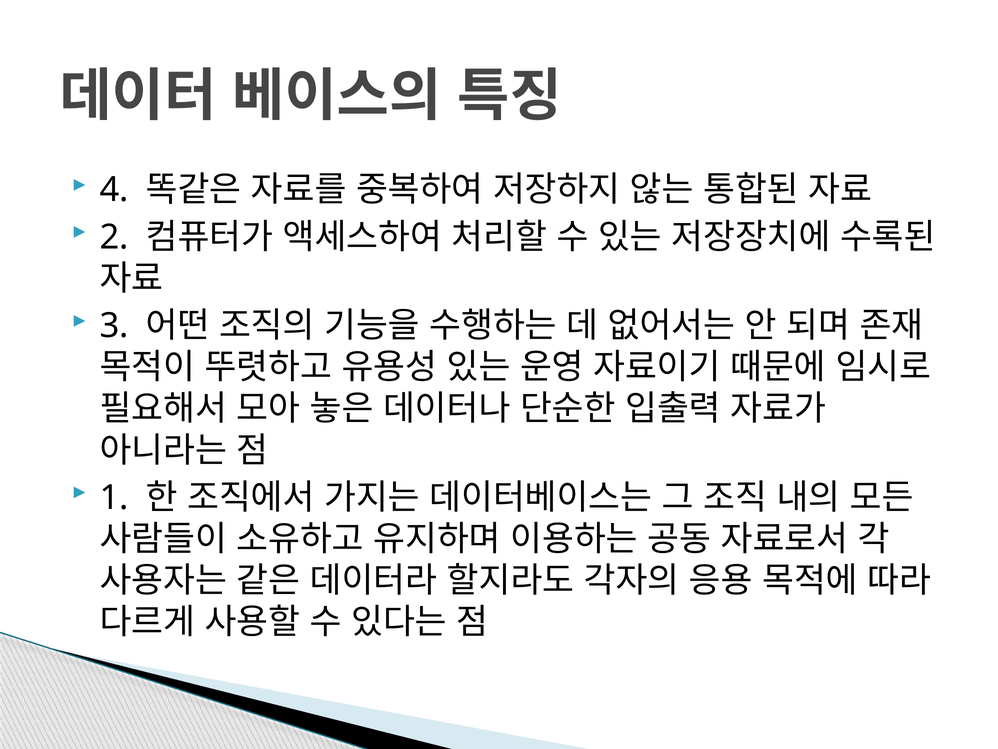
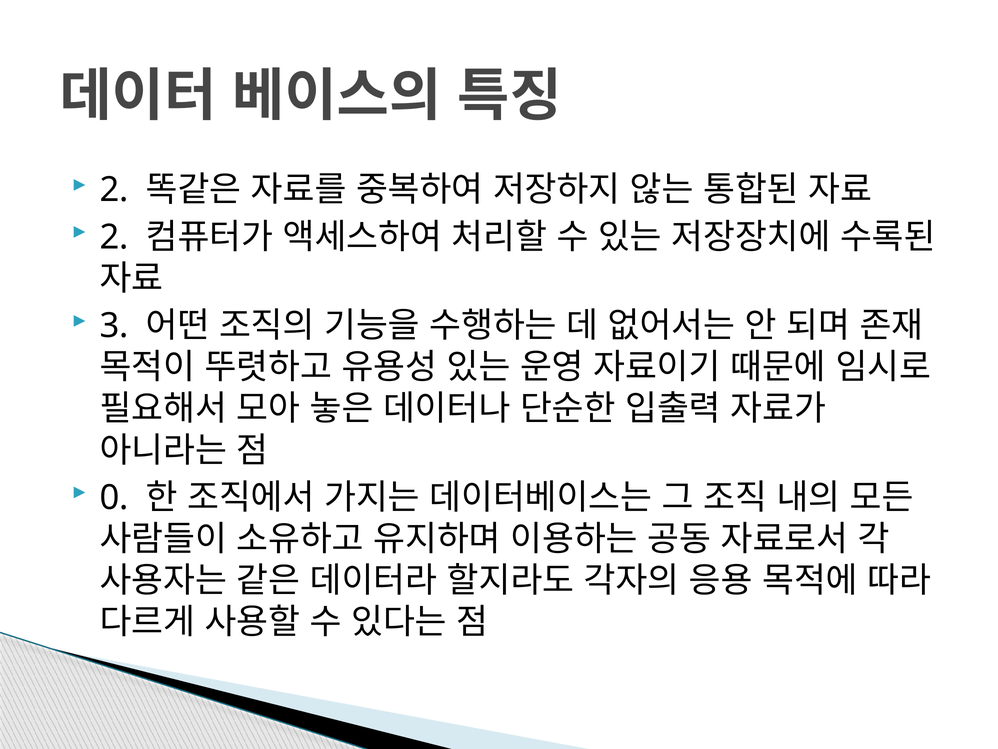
4 at (114, 190): 4 -> 2
1: 1 -> 0
